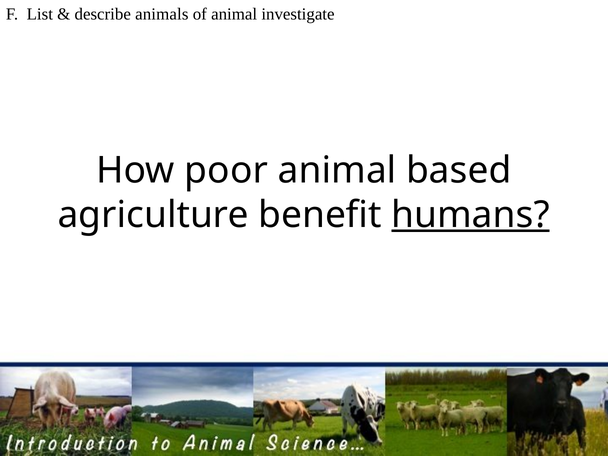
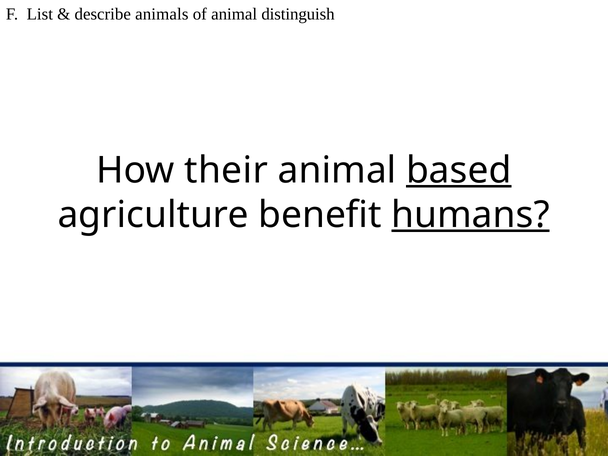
investigate: investigate -> distinguish
poor: poor -> their
based underline: none -> present
